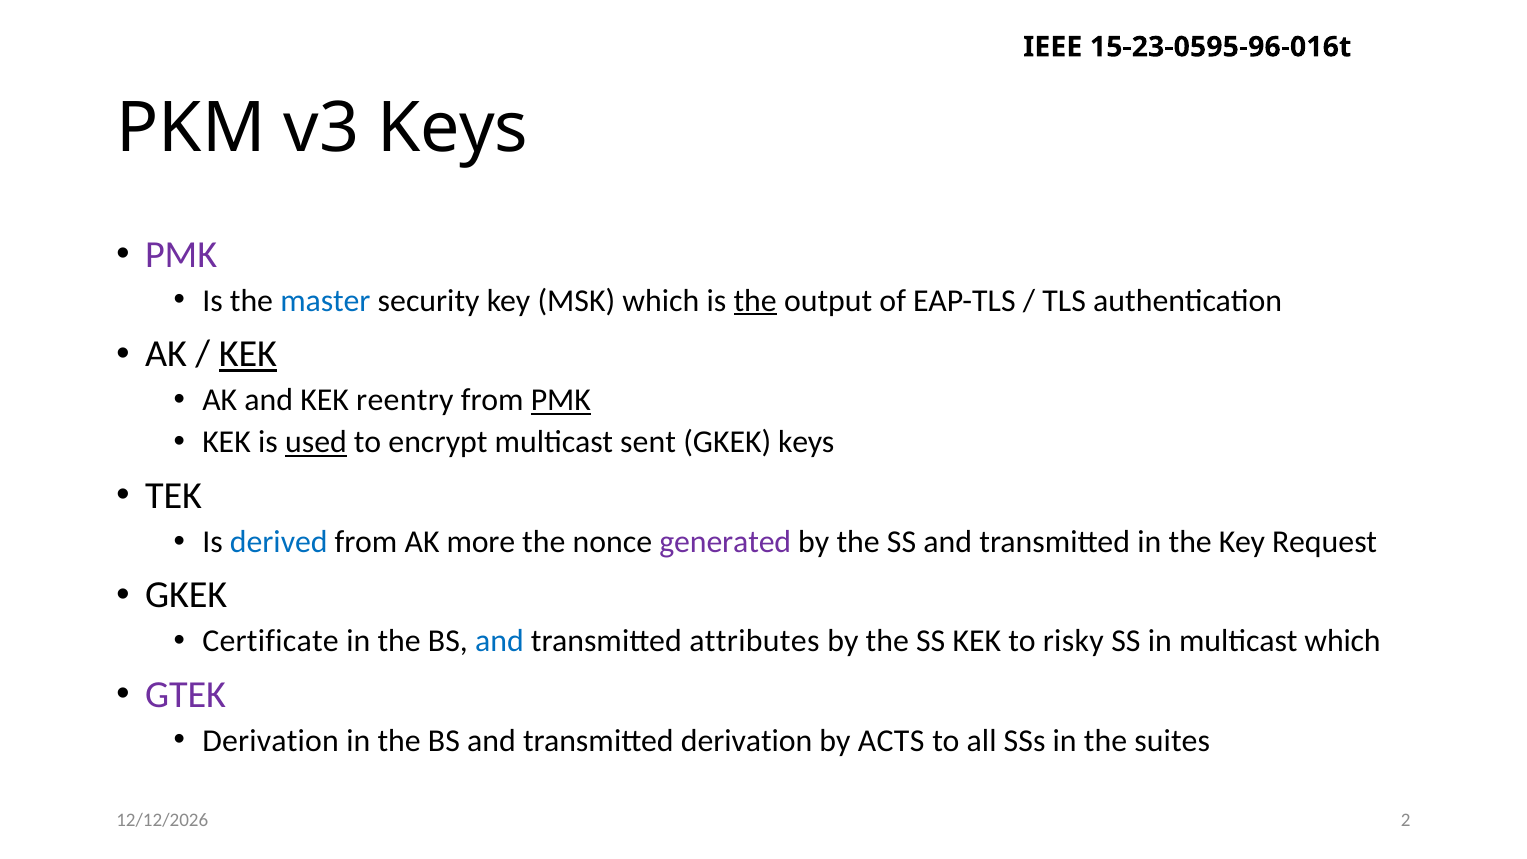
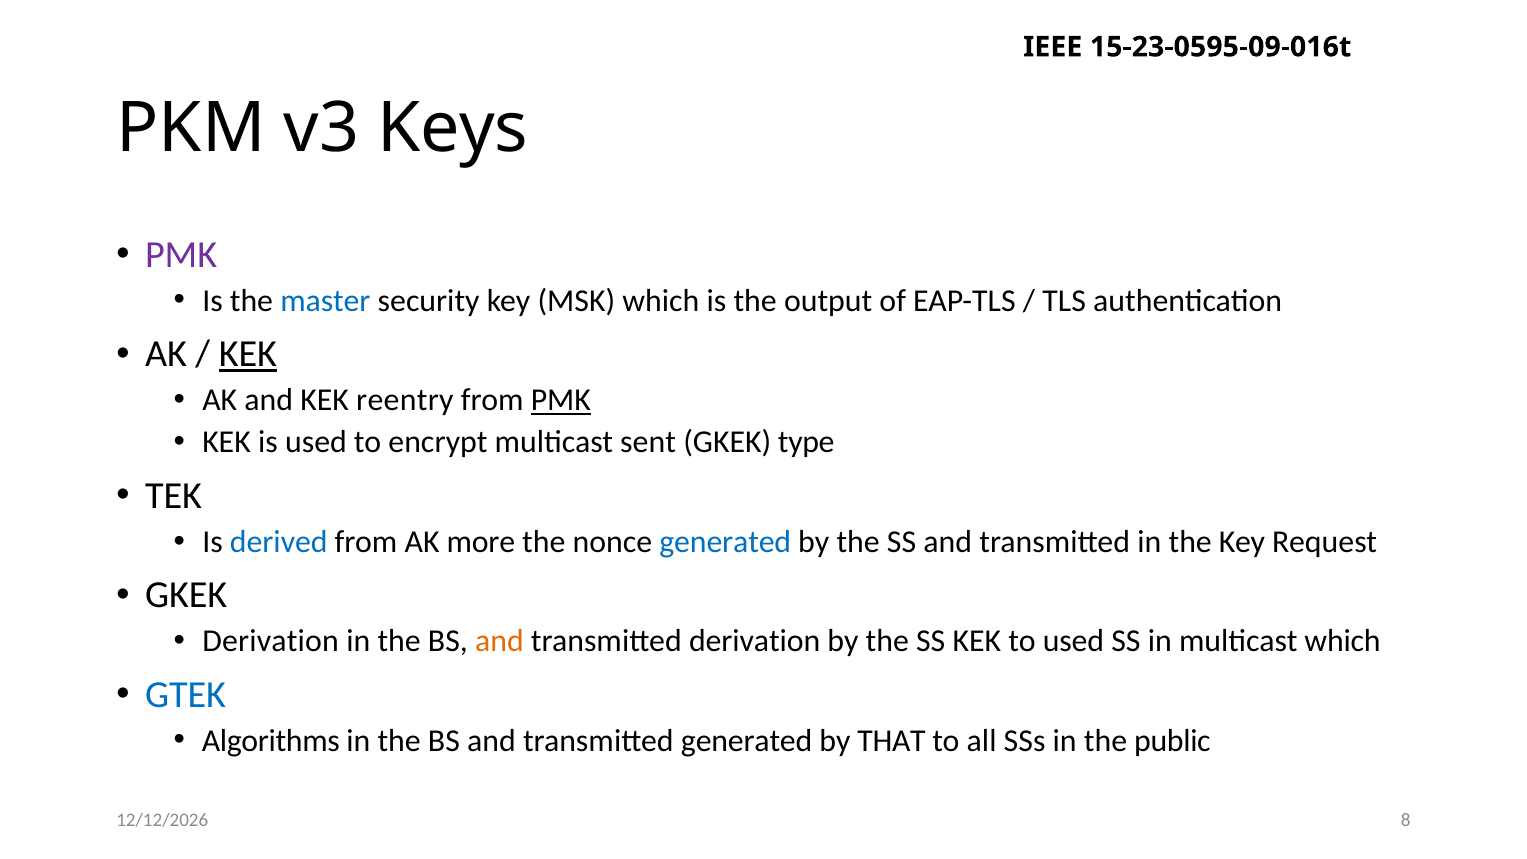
15-23-0595-96-016t: 15-23-0595-96-016t -> 15-23-0595-09-016t
the at (755, 301) underline: present -> none
used at (316, 442) underline: present -> none
GKEK keys: keys -> type
generated at (725, 542) colour: purple -> blue
Certificate at (271, 641): Certificate -> Derivation
and at (499, 641) colour: blue -> orange
transmitted attributes: attributes -> derivation
to risky: risky -> used
GTEK colour: purple -> blue
Derivation at (271, 740): Derivation -> Algorithms
transmitted derivation: derivation -> generated
ACTS: ACTS -> THAT
suites: suites -> public
2: 2 -> 8
